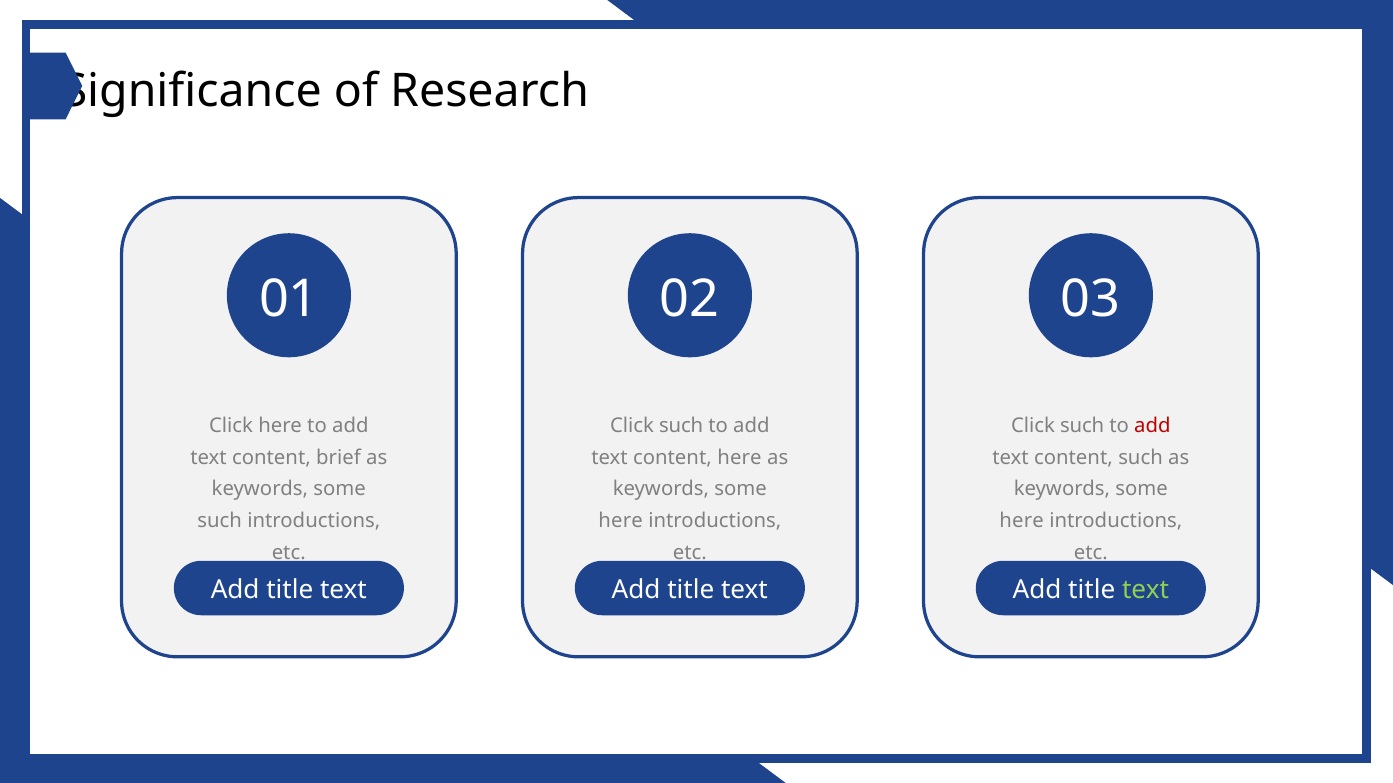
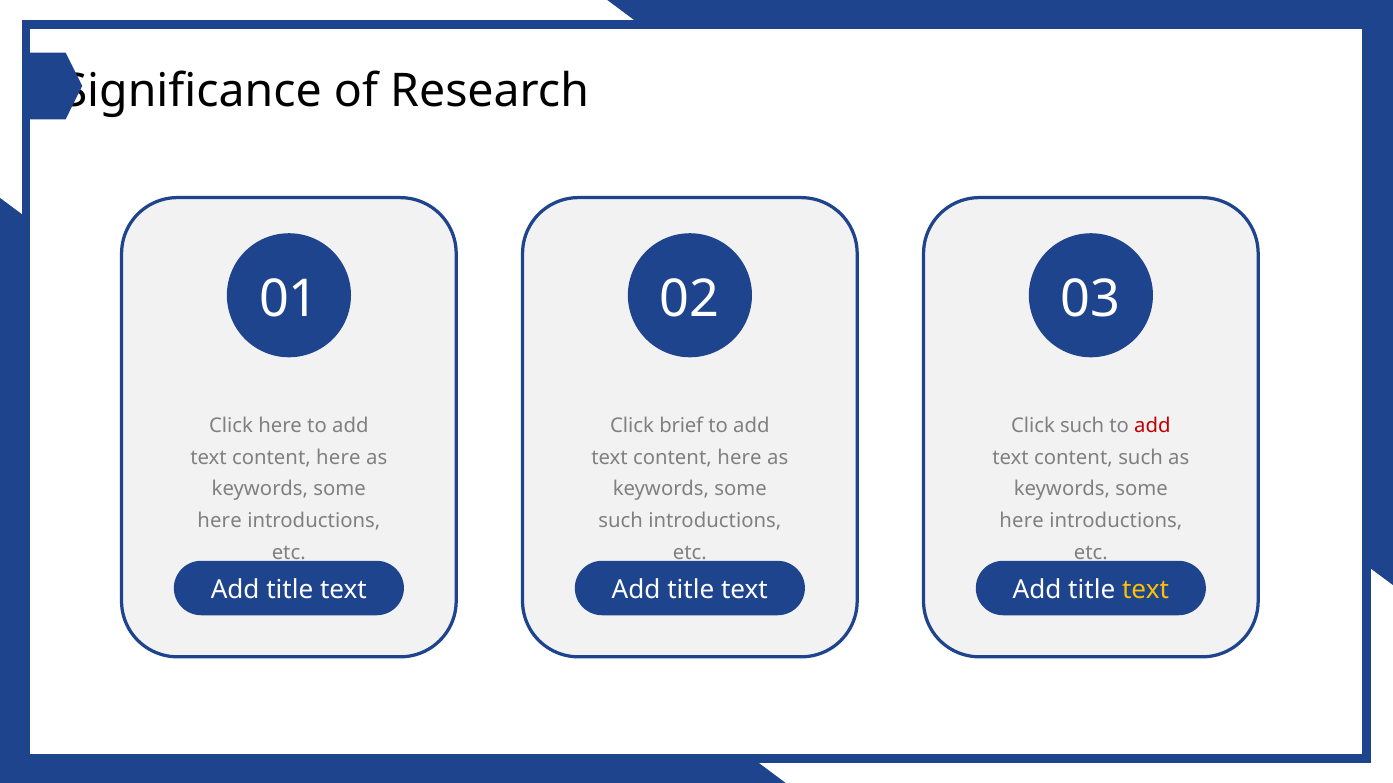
such at (681, 426): such -> brief
brief at (339, 458): brief -> here
such at (220, 521): such -> here
here at (621, 521): here -> such
text at (1146, 590) colour: light green -> yellow
